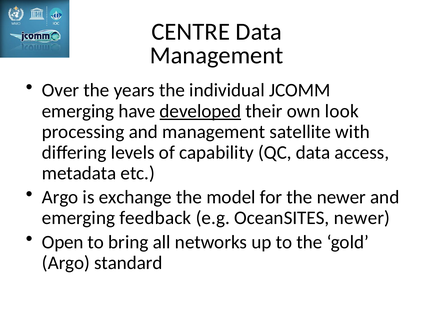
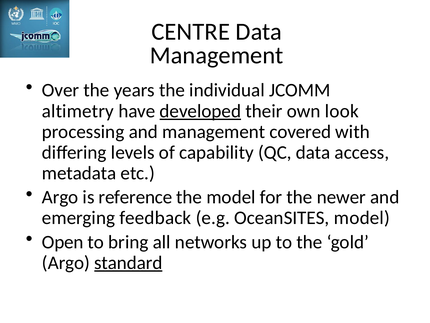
emerging at (78, 111): emerging -> altimetry
satellite: satellite -> covered
exchange: exchange -> reference
OceanSITES newer: newer -> model
standard underline: none -> present
